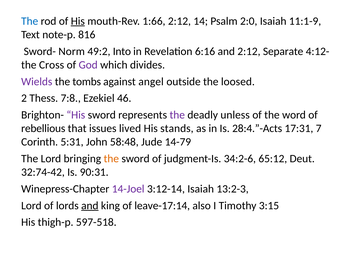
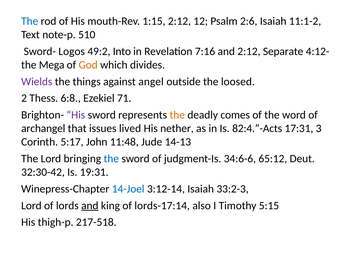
His at (78, 21) underline: present -> none
1:66: 1:66 -> 1:15
14: 14 -> 12
2:0: 2:0 -> 2:6
11:1-9: 11:1-9 -> 11:1-2
816: 816 -> 510
Norm: Norm -> Logos
6:16: 6:16 -> 7:16
Cross: Cross -> Mega
God colour: purple -> orange
tombs: tombs -> things
7:8: 7:8 -> 6:8
46: 46 -> 71
the at (177, 115) colour: purple -> orange
unless: unless -> comes
rebellious: rebellious -> archangel
stands: stands -> nether
28:4.”-Acts: 28:4.”-Acts -> 82:4.”-Acts
7: 7 -> 3
5:31: 5:31 -> 5:17
58:48: 58:48 -> 11:48
14-79: 14-79 -> 14-13
the at (111, 158) colour: orange -> blue
34:2-6: 34:2-6 -> 34:6-6
32:74-42: 32:74-42 -> 32:30-42
90:31: 90:31 -> 19:31
14-Joel colour: purple -> blue
13:2-3: 13:2-3 -> 33:2-3
leave-17:14: leave-17:14 -> lords-17:14
3:15: 3:15 -> 5:15
597-518: 597-518 -> 217-518
